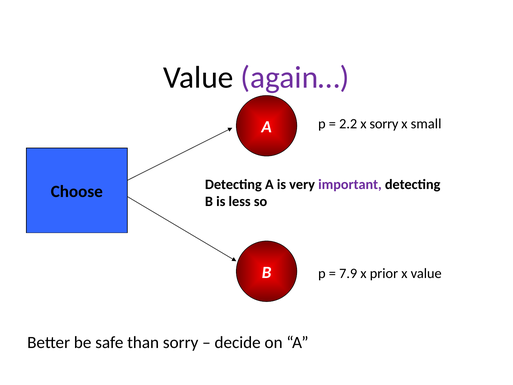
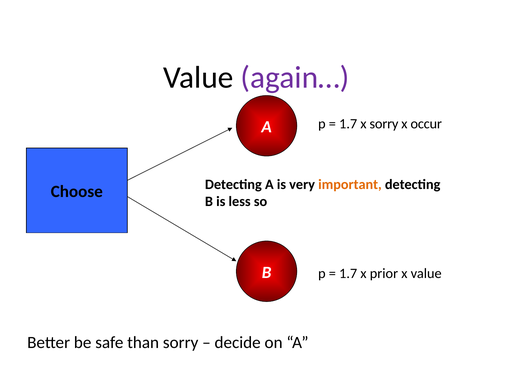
2.2 at (348, 124): 2.2 -> 1.7
small: small -> occur
important colour: purple -> orange
7.9 at (348, 273): 7.9 -> 1.7
